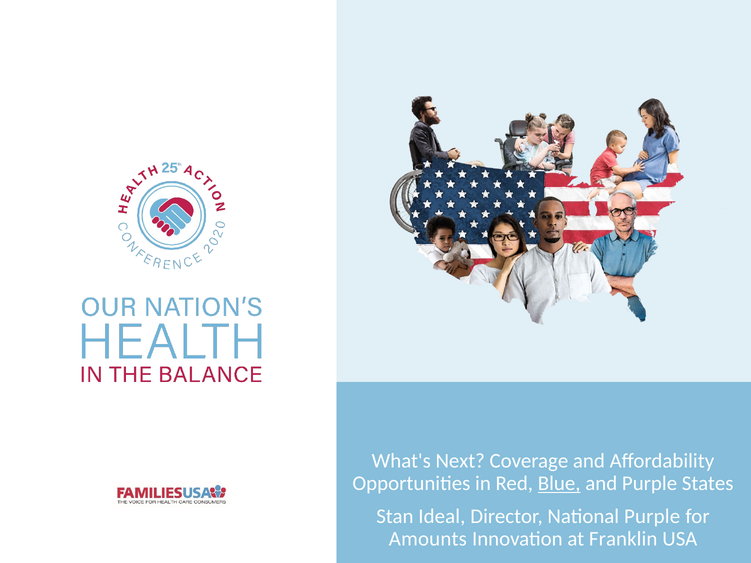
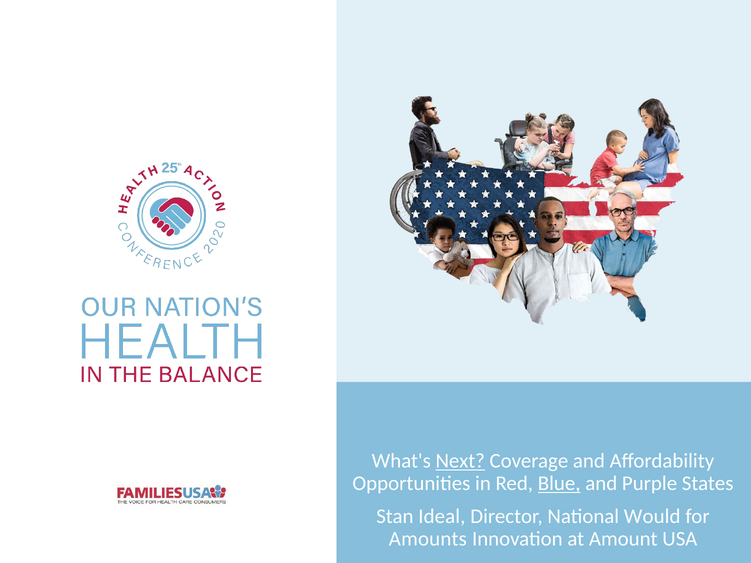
Next underline: none -> present
National Purple: Purple -> Would
Franklin: Franklin -> Amount
